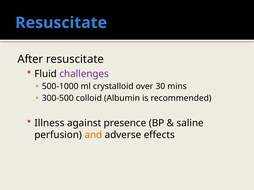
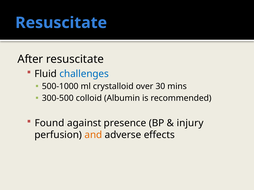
challenges colour: purple -> blue
Illness: Illness -> Found
saline: saline -> injury
